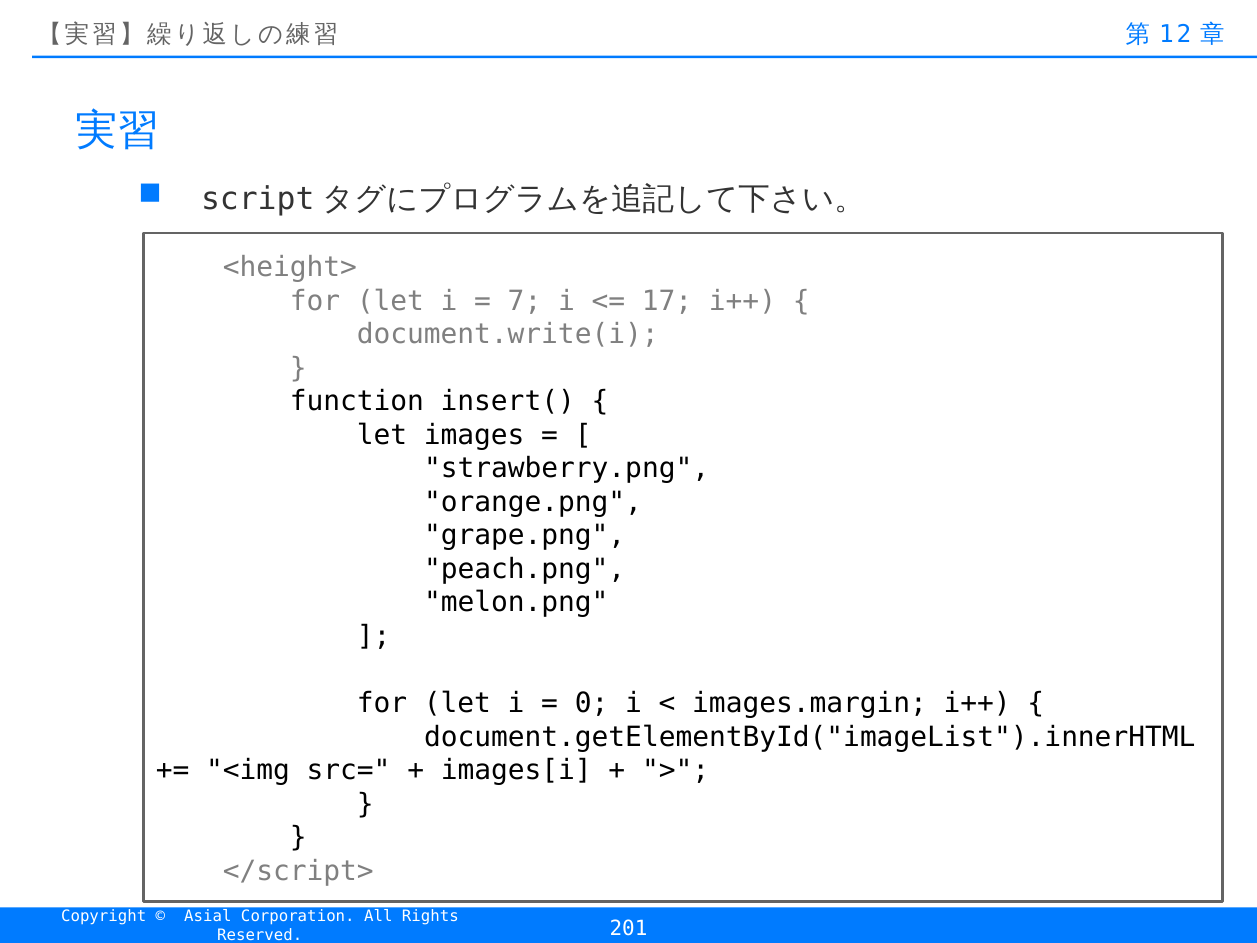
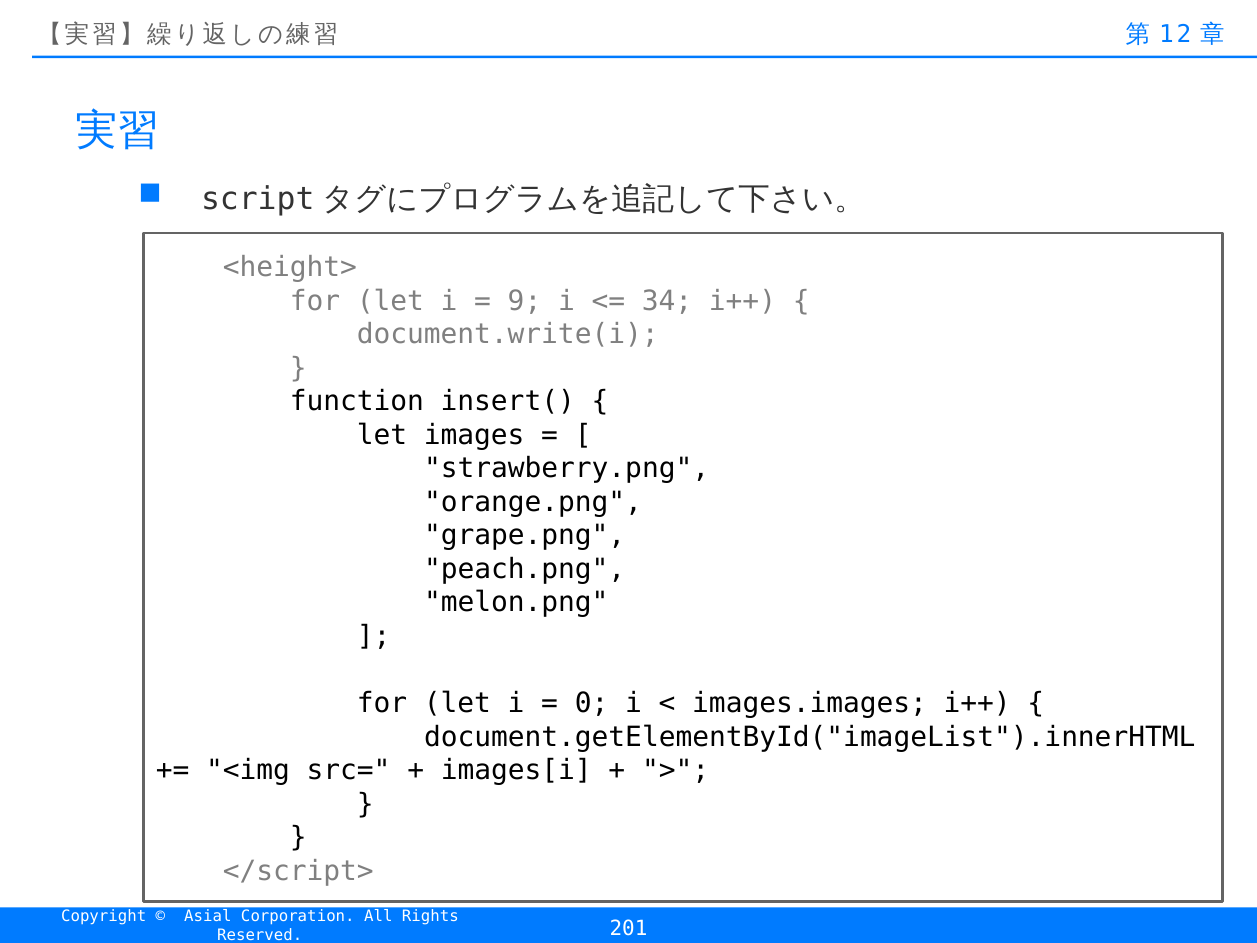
7: 7 -> 9
17: 17 -> 34
images.margin: images.margin -> images.images
